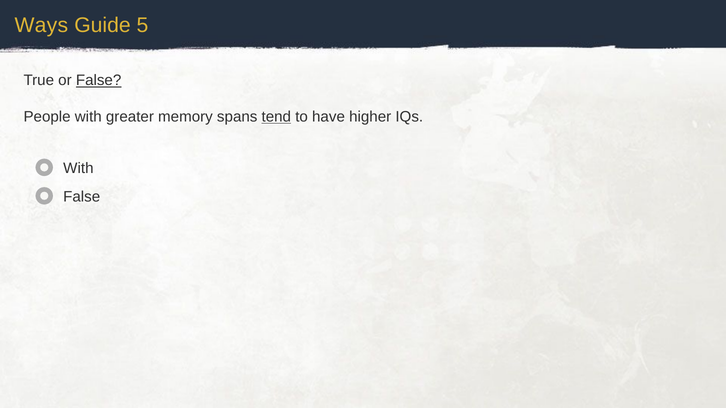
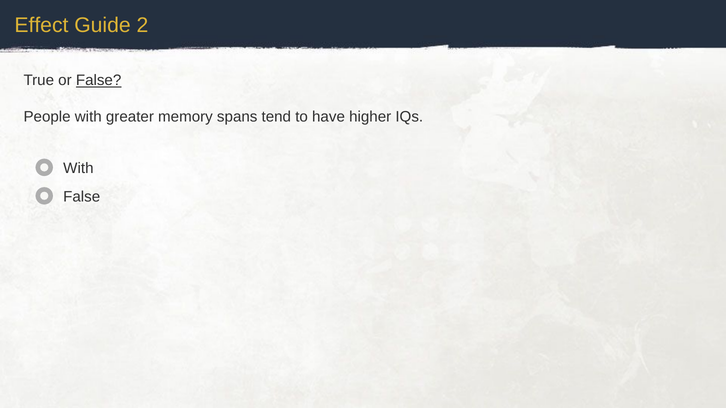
Ways: Ways -> Effect
5: 5 -> 2
tend underline: present -> none
